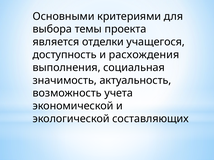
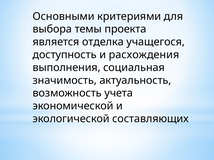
отделки: отделки -> отделка
